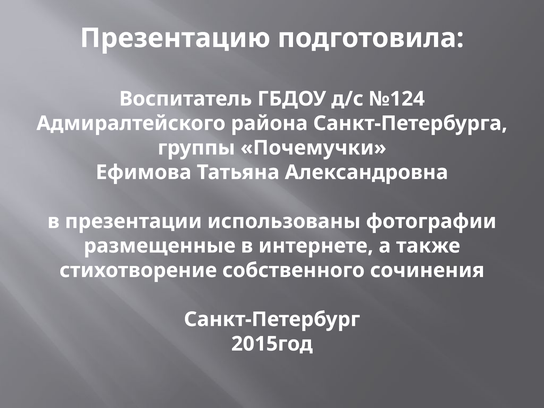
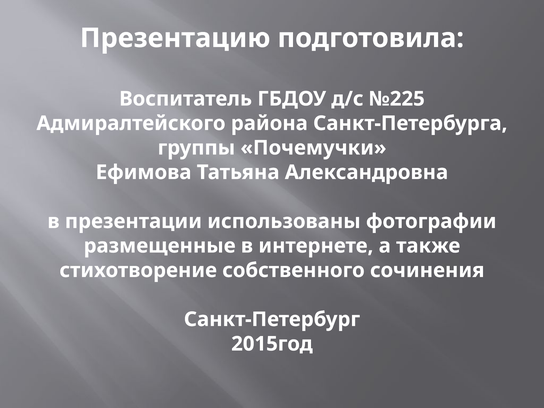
№124: №124 -> №225
